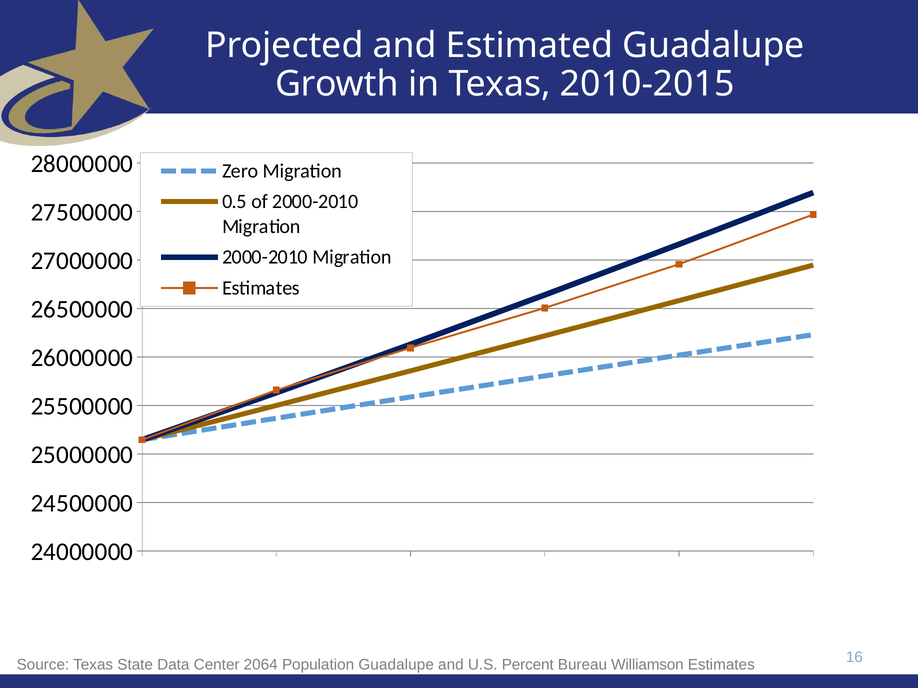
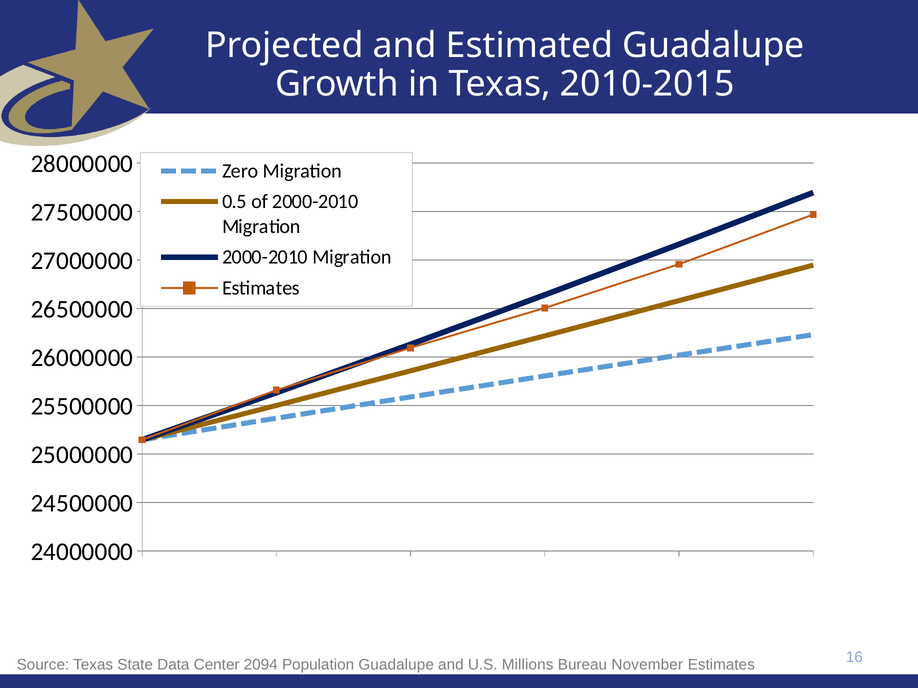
2064: 2064 -> 2094
Percent: Percent -> Millions
Williamson: Williamson -> November
